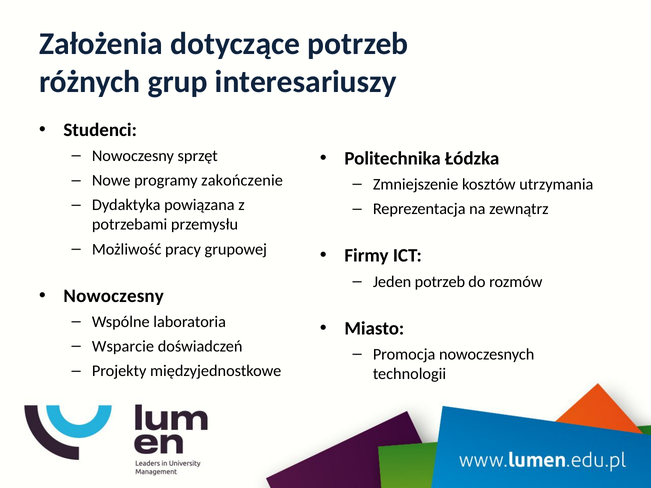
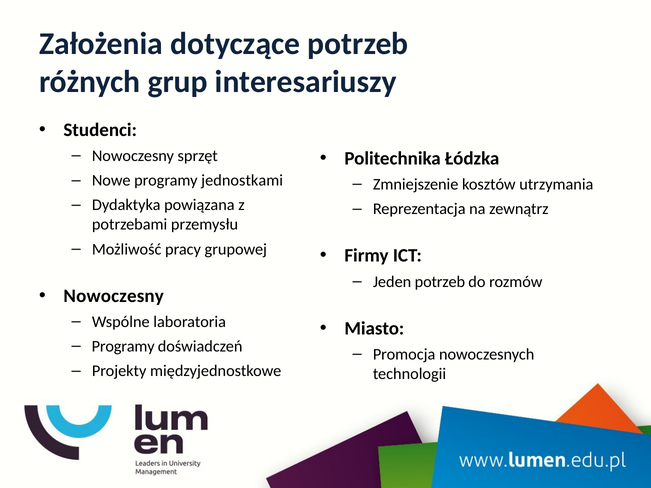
zakończenie: zakończenie -> jednostkami
Wsparcie at (123, 347): Wsparcie -> Programy
